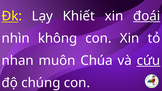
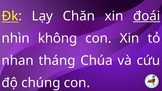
Khiết: Khiết -> Chăn
muôn: muôn -> tháng
cứu underline: present -> none
